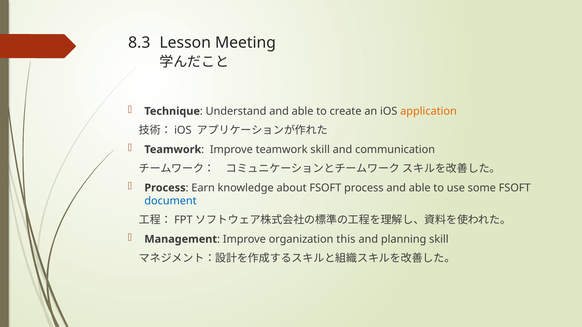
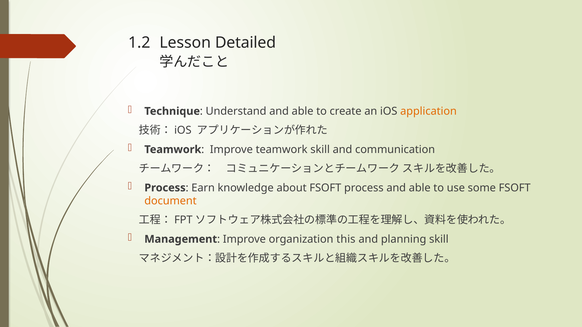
8.3: 8.3 -> 1.2
Meeting: Meeting -> Detailed
document colour: blue -> orange
